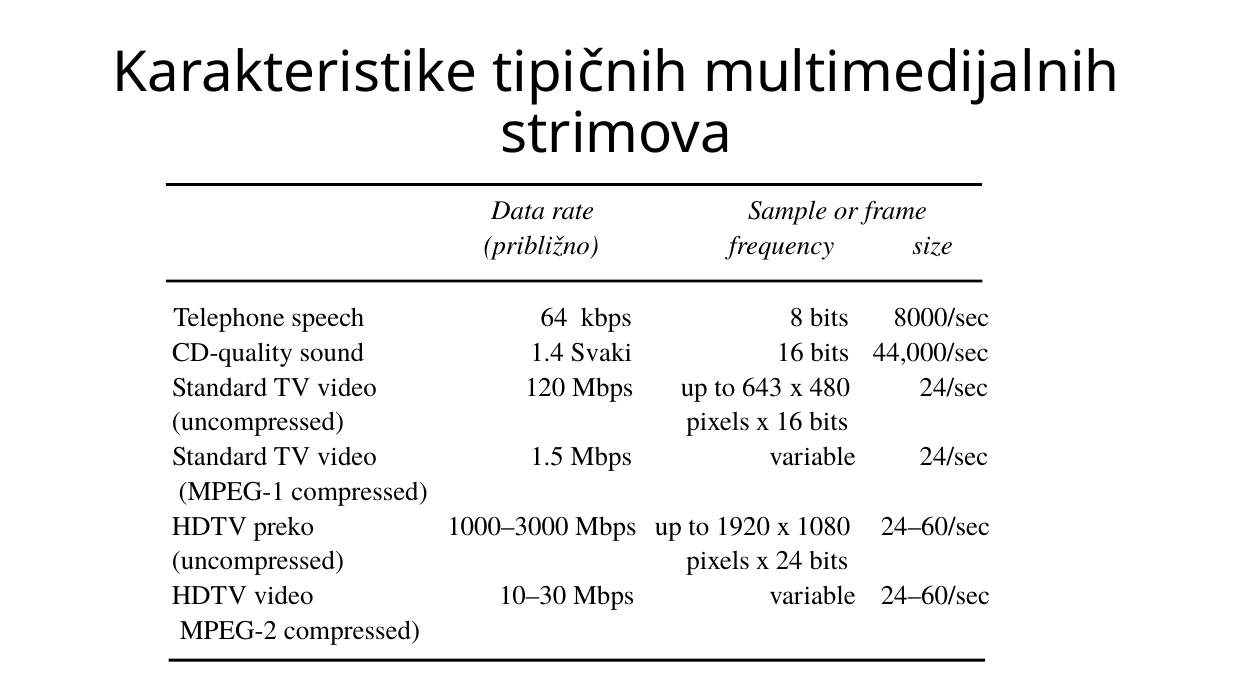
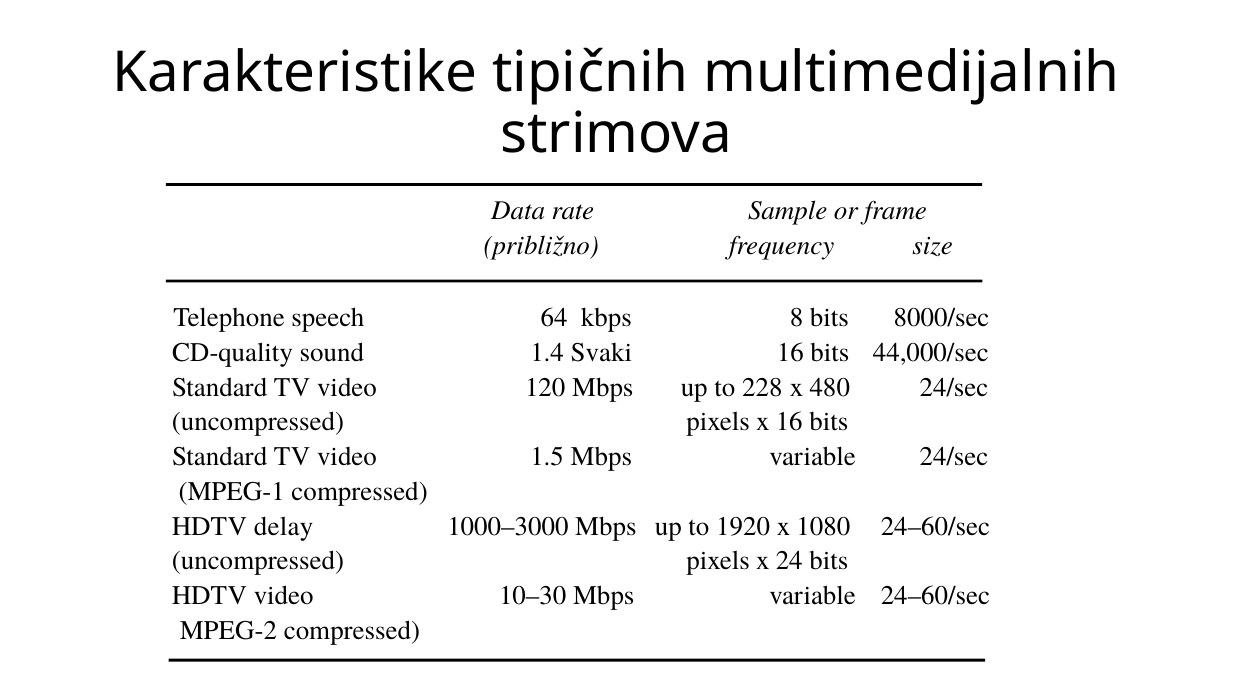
643: 643 -> 228
preko: preko -> delay
